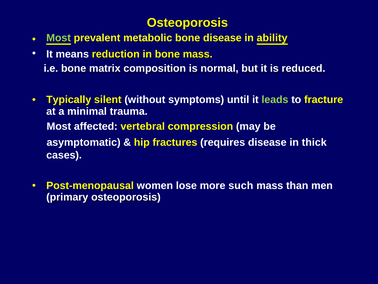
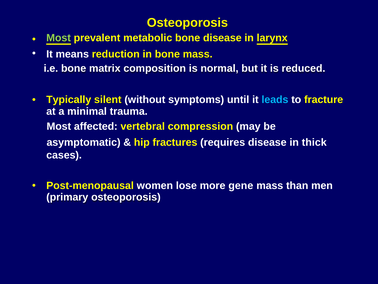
ability: ability -> larynx
leads colour: light green -> light blue
such: such -> gene
